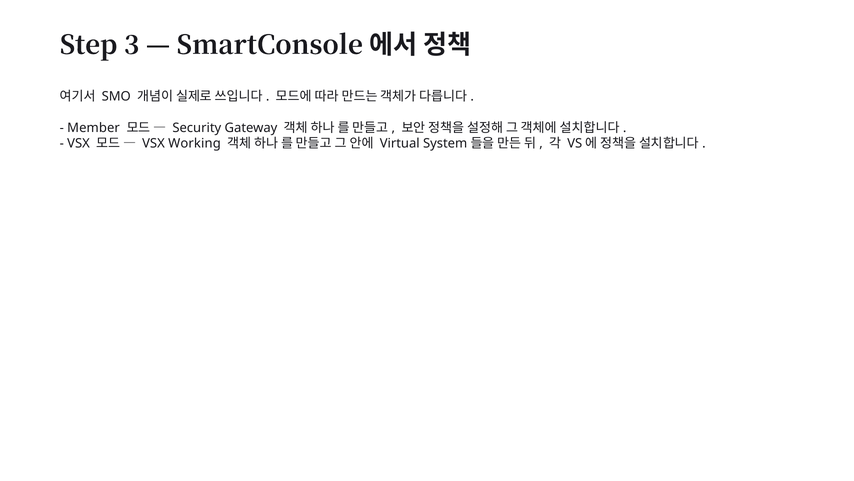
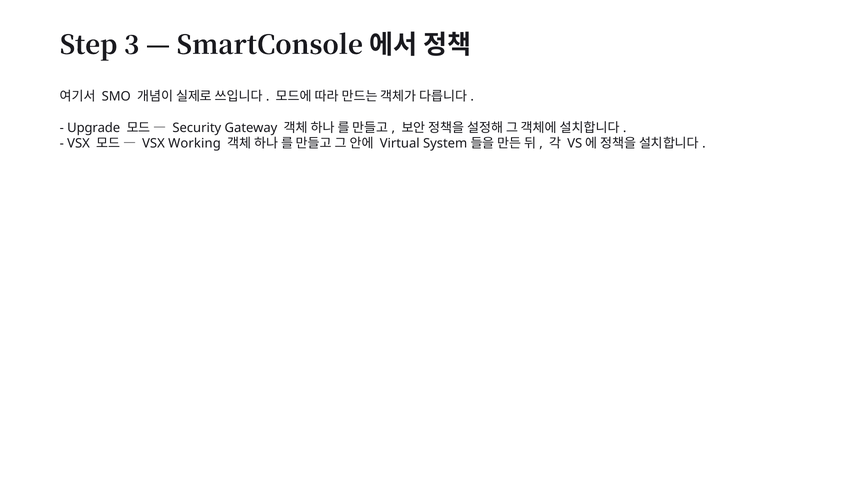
Member: Member -> Upgrade
